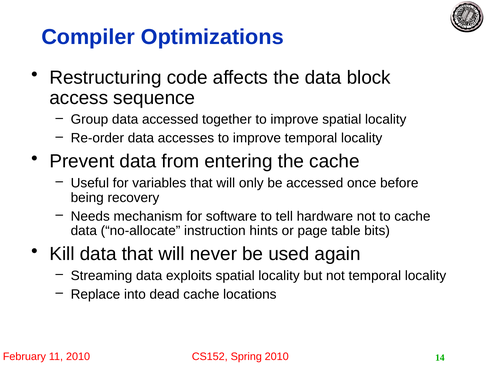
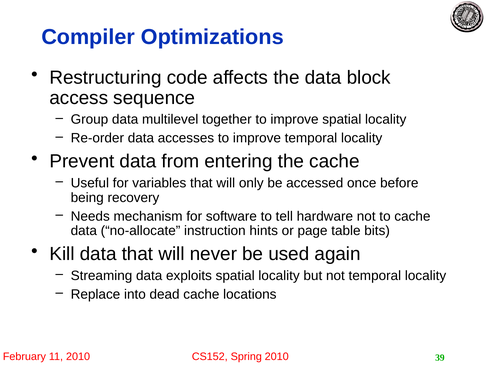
data accessed: accessed -> multilevel
14: 14 -> 39
